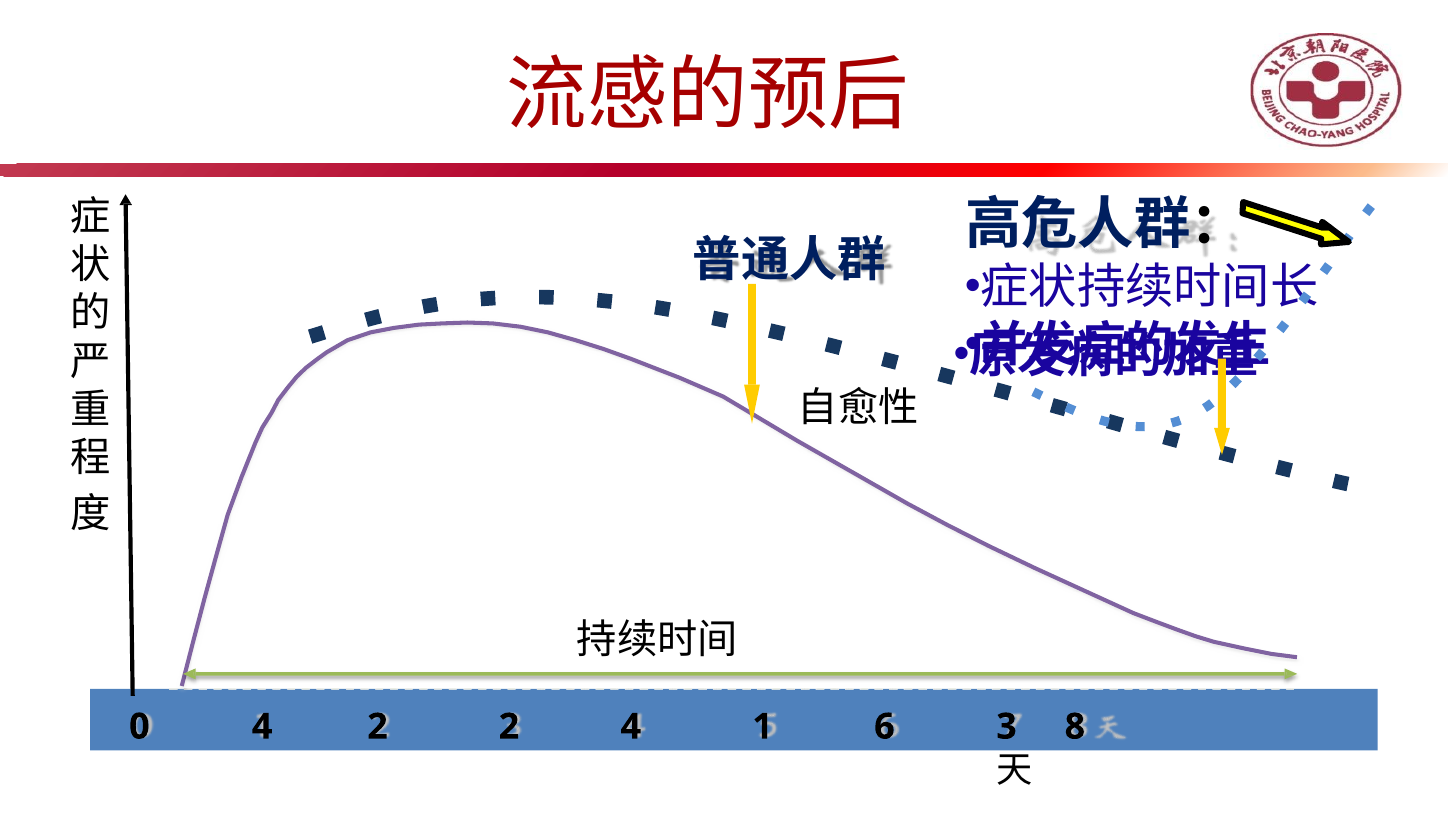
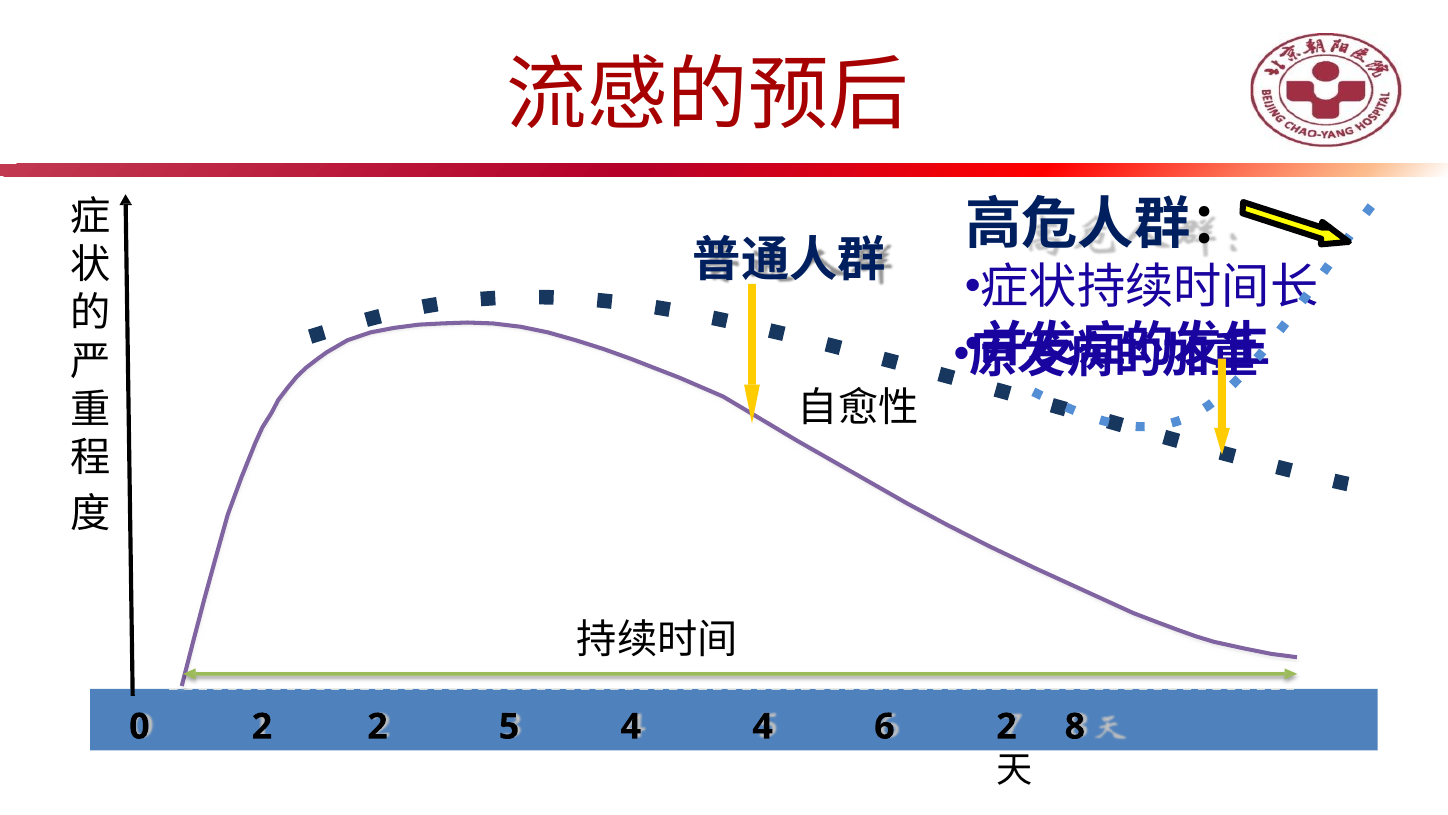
0 4: 4 -> 2
2 2: 2 -> 5
4 1: 1 -> 4
6 3: 3 -> 2
